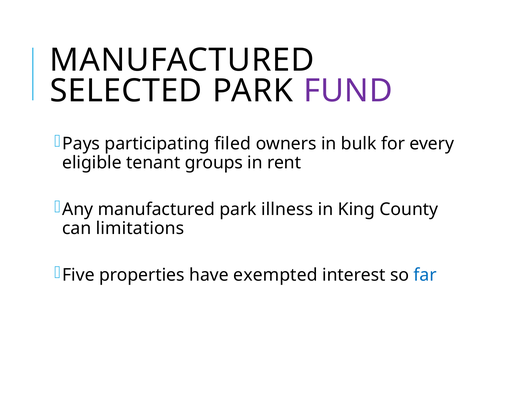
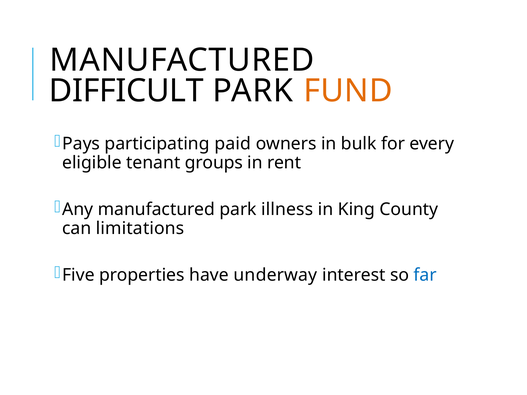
SELECTED: SELECTED -> DIFFICULT
FUND colour: purple -> orange
filed: filed -> paid
exempted: exempted -> underway
